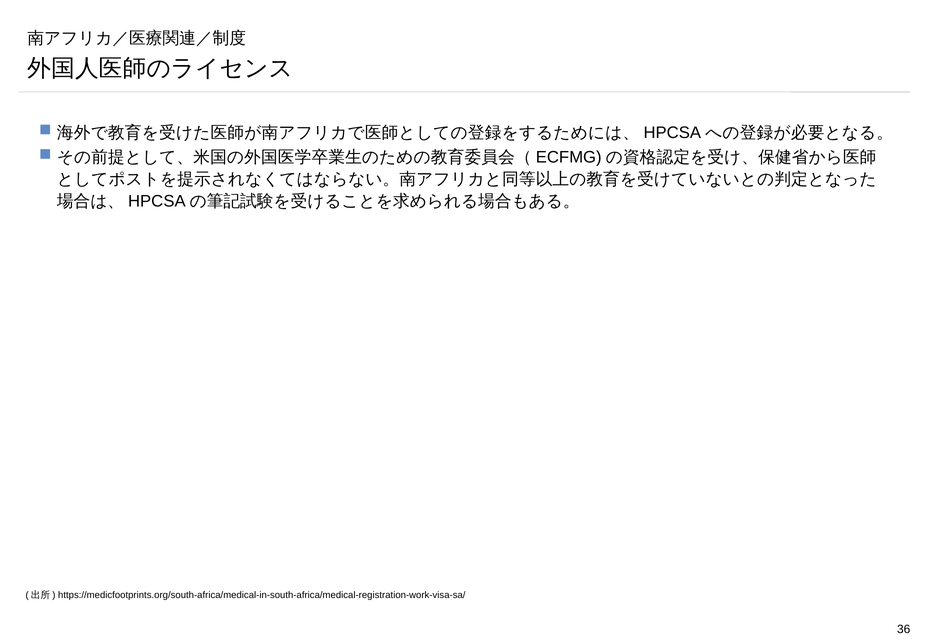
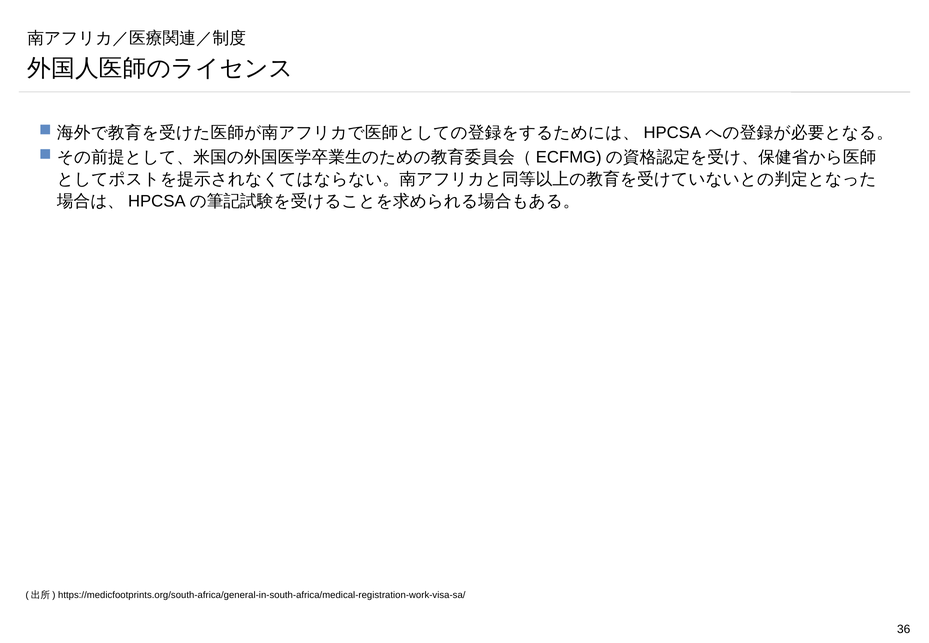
https://medicfootprints.org/south-africa/medical-in-south-africa/medical-registration-work-visa-sa/: https://medicfootprints.org/south-africa/medical-in-south-africa/medical-registration-work-visa-sa/ -> https://medicfootprints.org/south-africa/general-in-south-africa/medical-registration-work-visa-sa/
